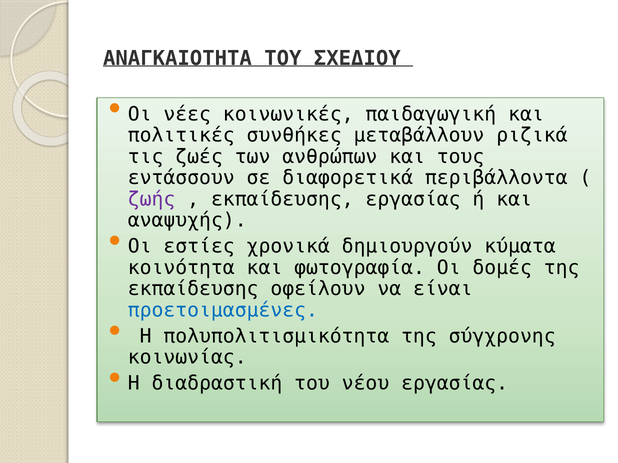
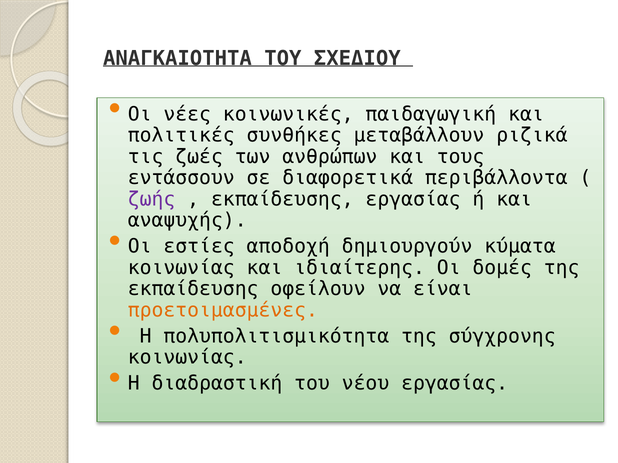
χρονικά: χρονικά -> αποδοχή
κοινότητα at (181, 268): κοινότητα -> κοινωνίας
φωτογραφία: φωτογραφία -> ιδιαίτερης
προετοιμασμένες colour: blue -> orange
